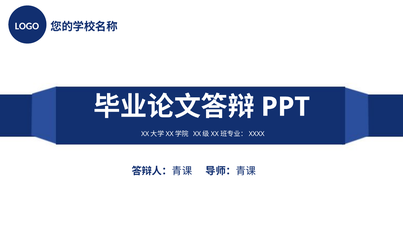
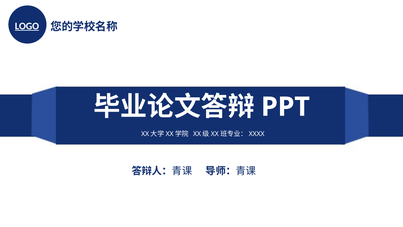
LOGO underline: none -> present
